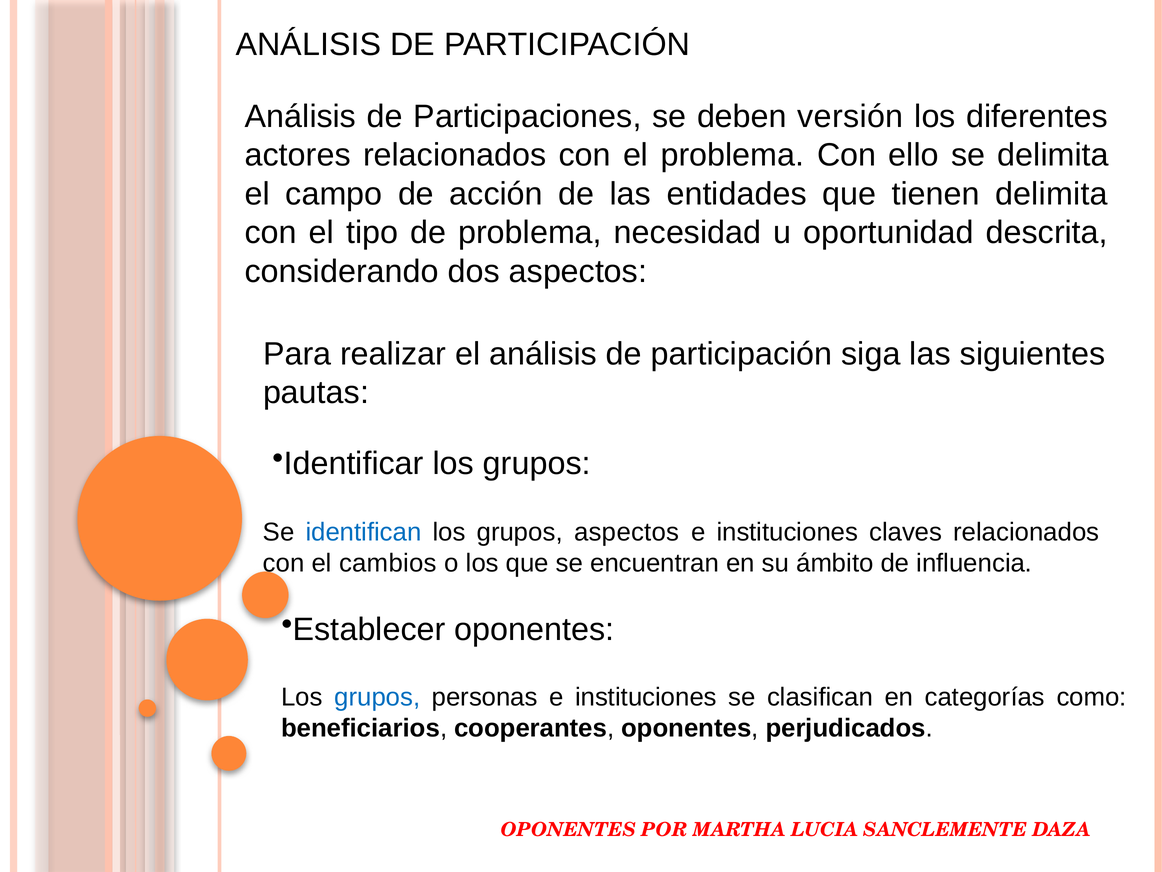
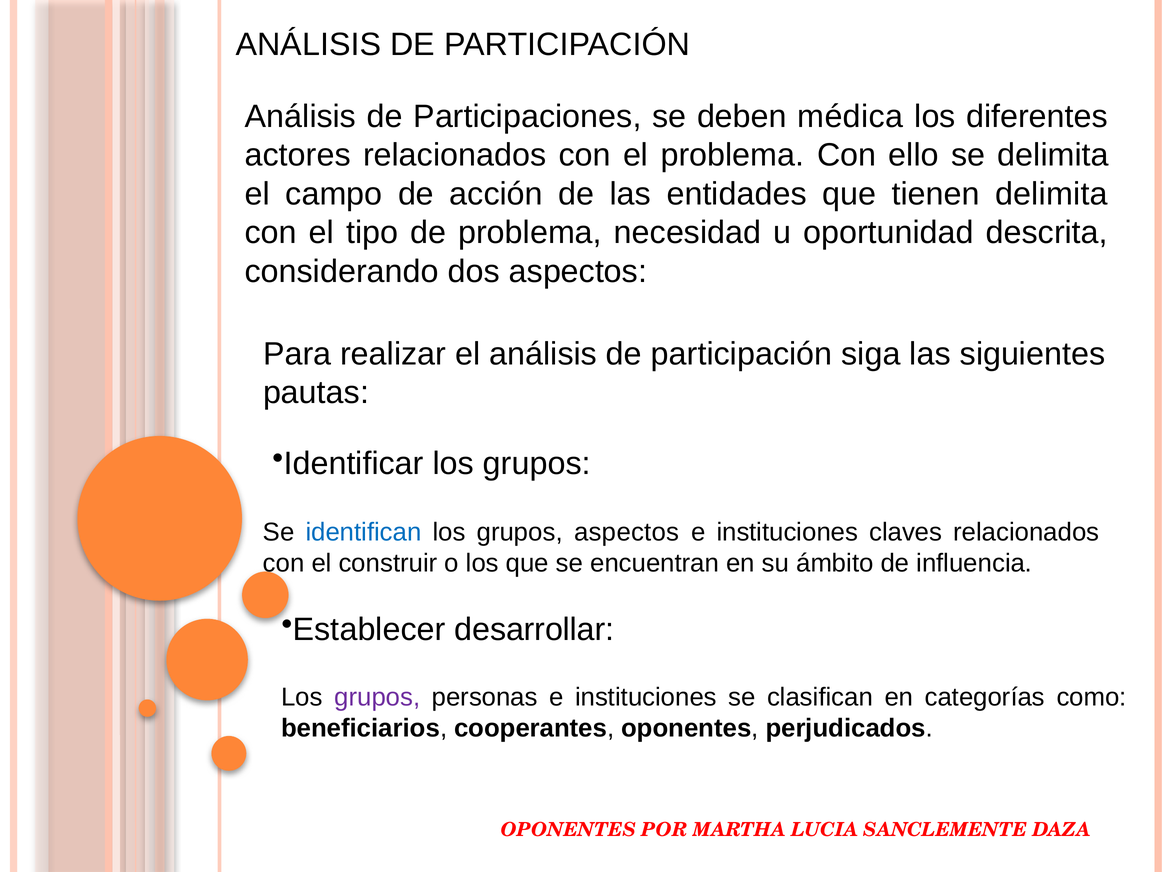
versión: versión -> médica
cambios: cambios -> construir
Establecer oponentes: oponentes -> desarrollar
grupos at (377, 697) colour: blue -> purple
